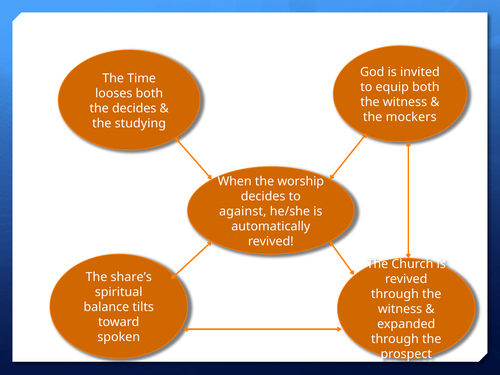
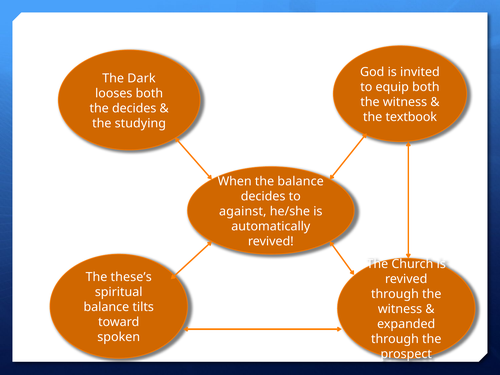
Time: Time -> Dark
mockers: mockers -> textbook
the worship: worship -> balance
share’s: share’s -> these’s
